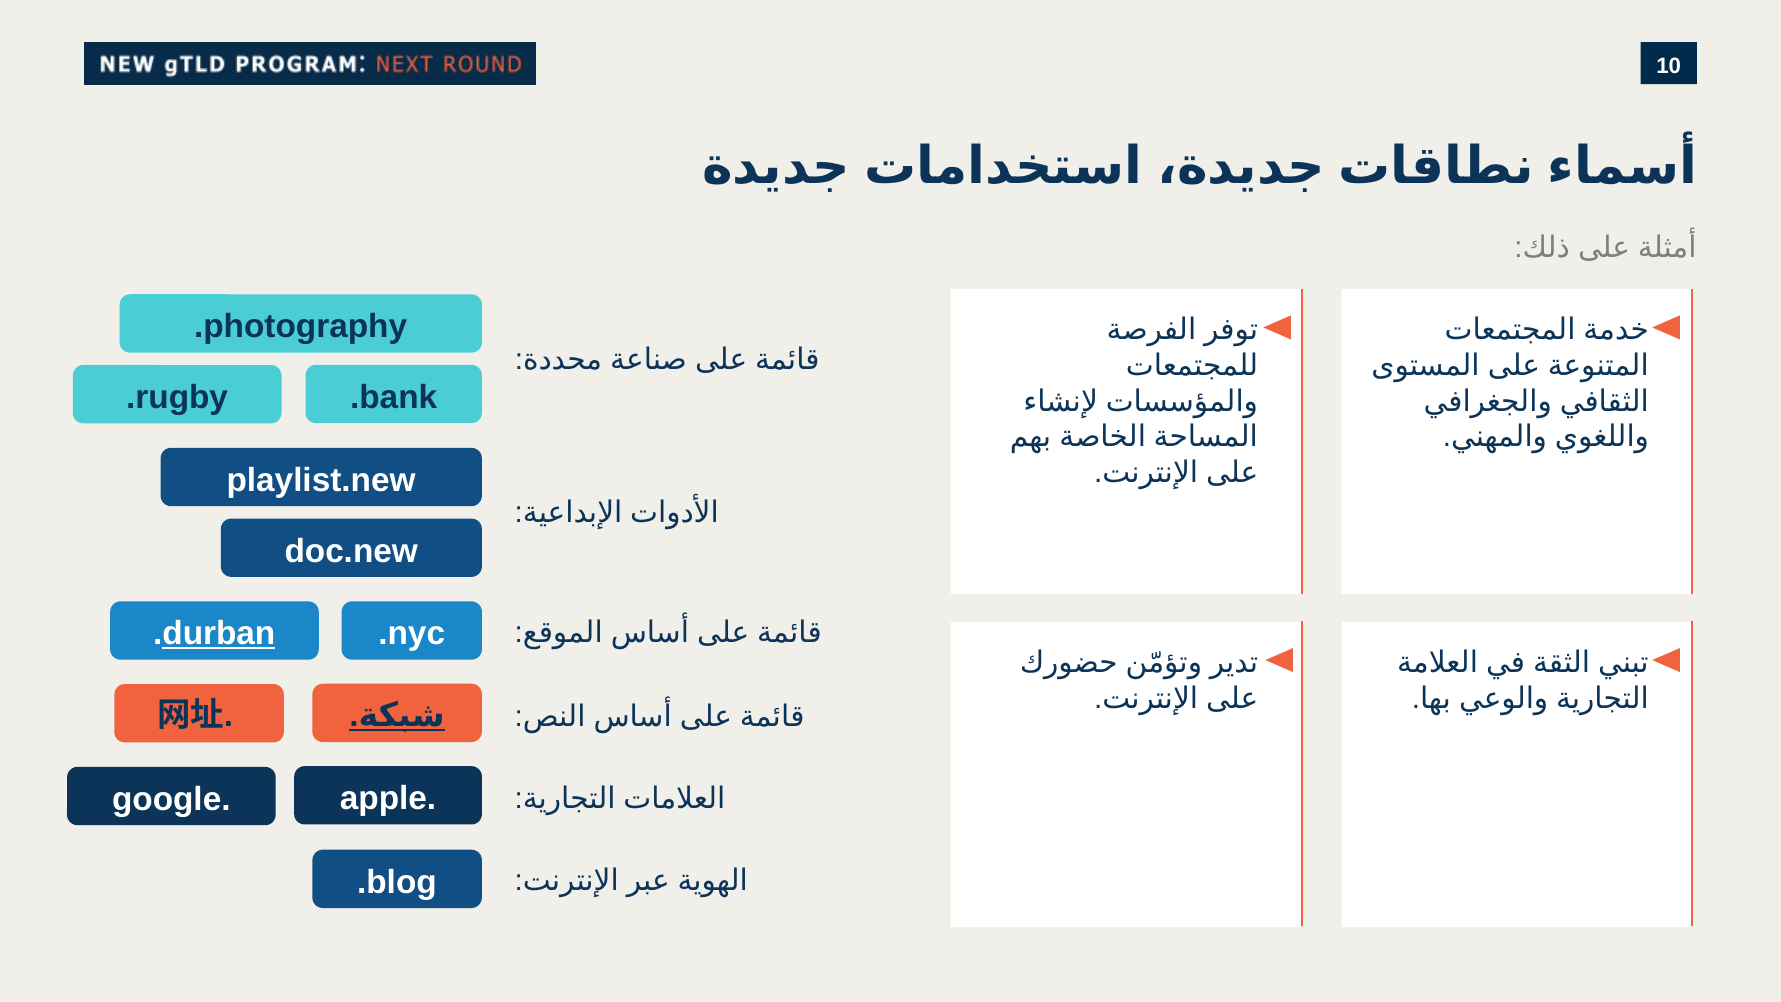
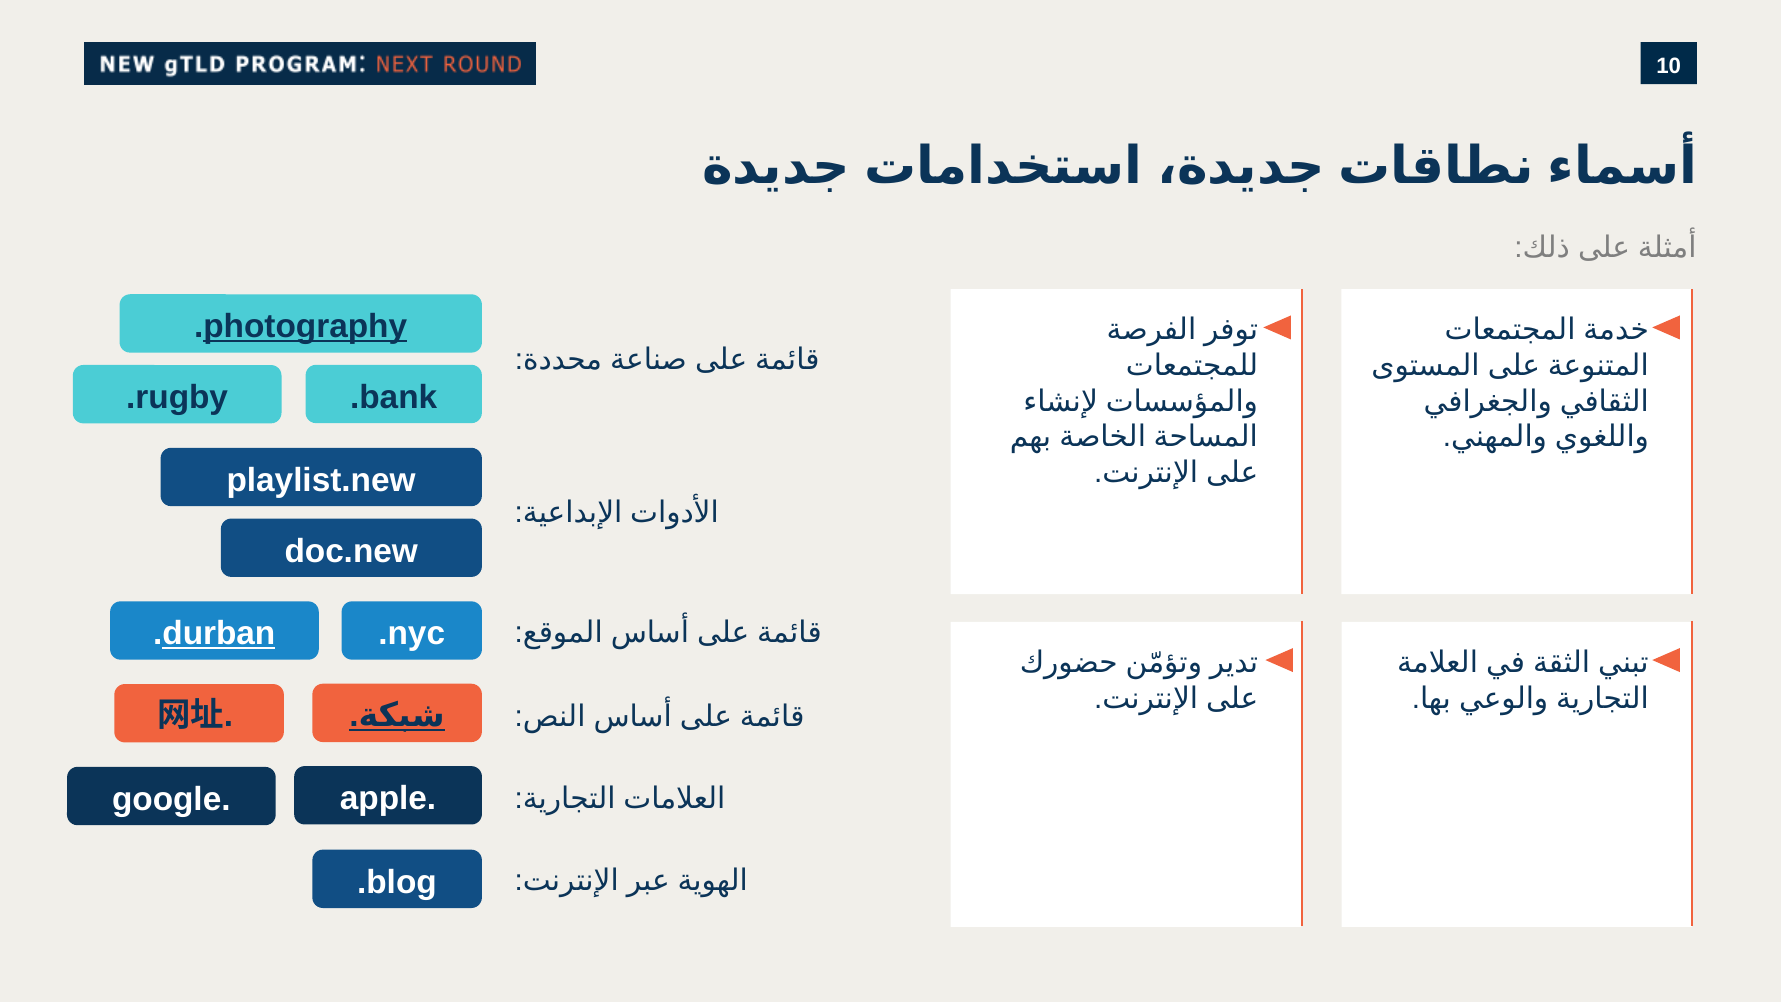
photography underline: none -> present
